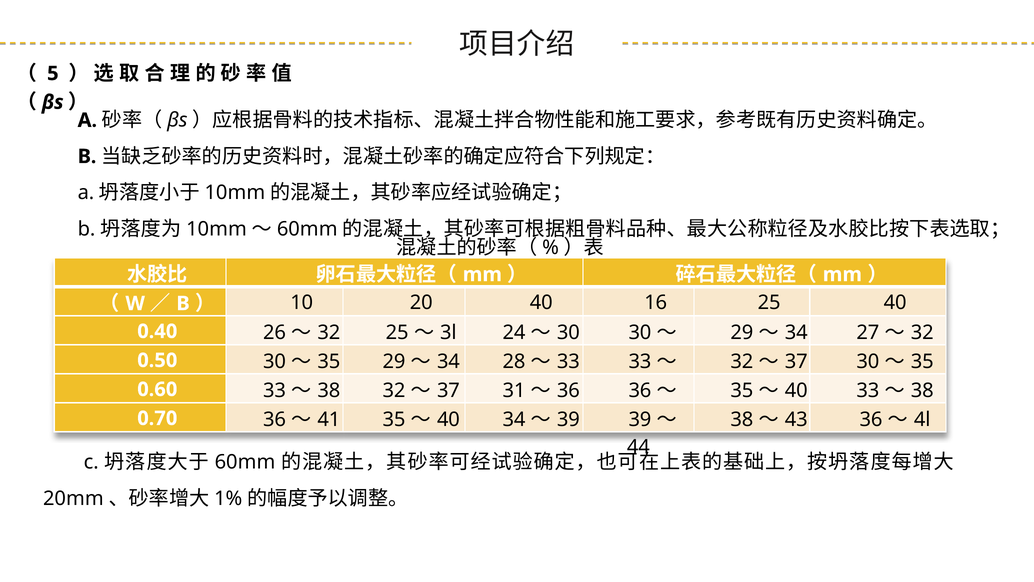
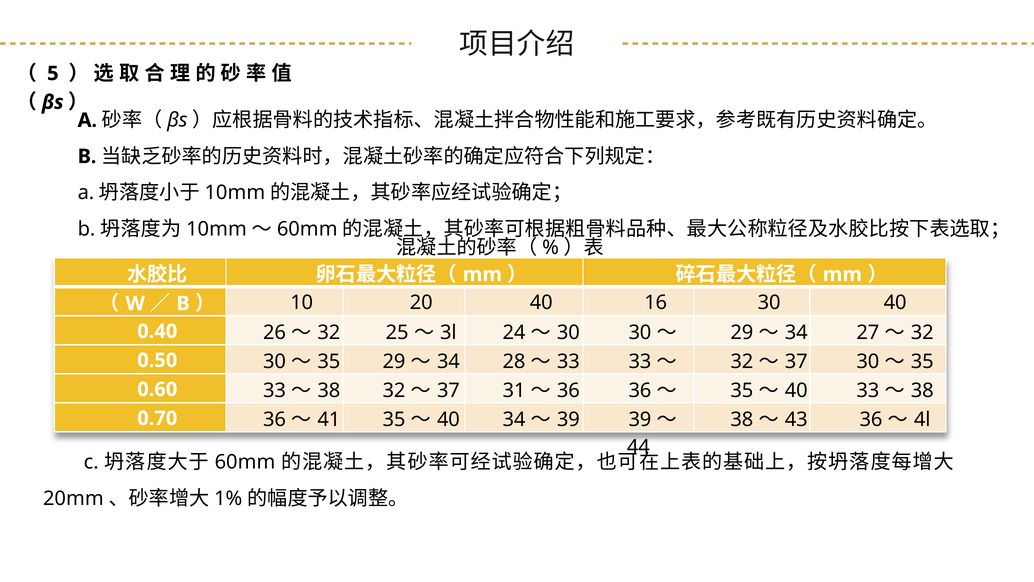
16 25: 25 -> 30
